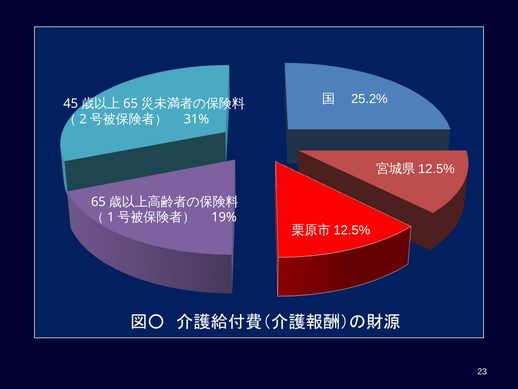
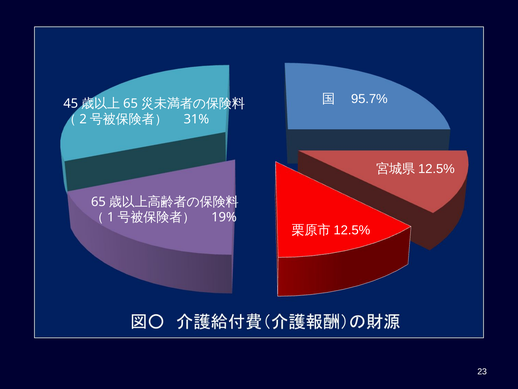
25.2%: 25.2% -> 95.7%
